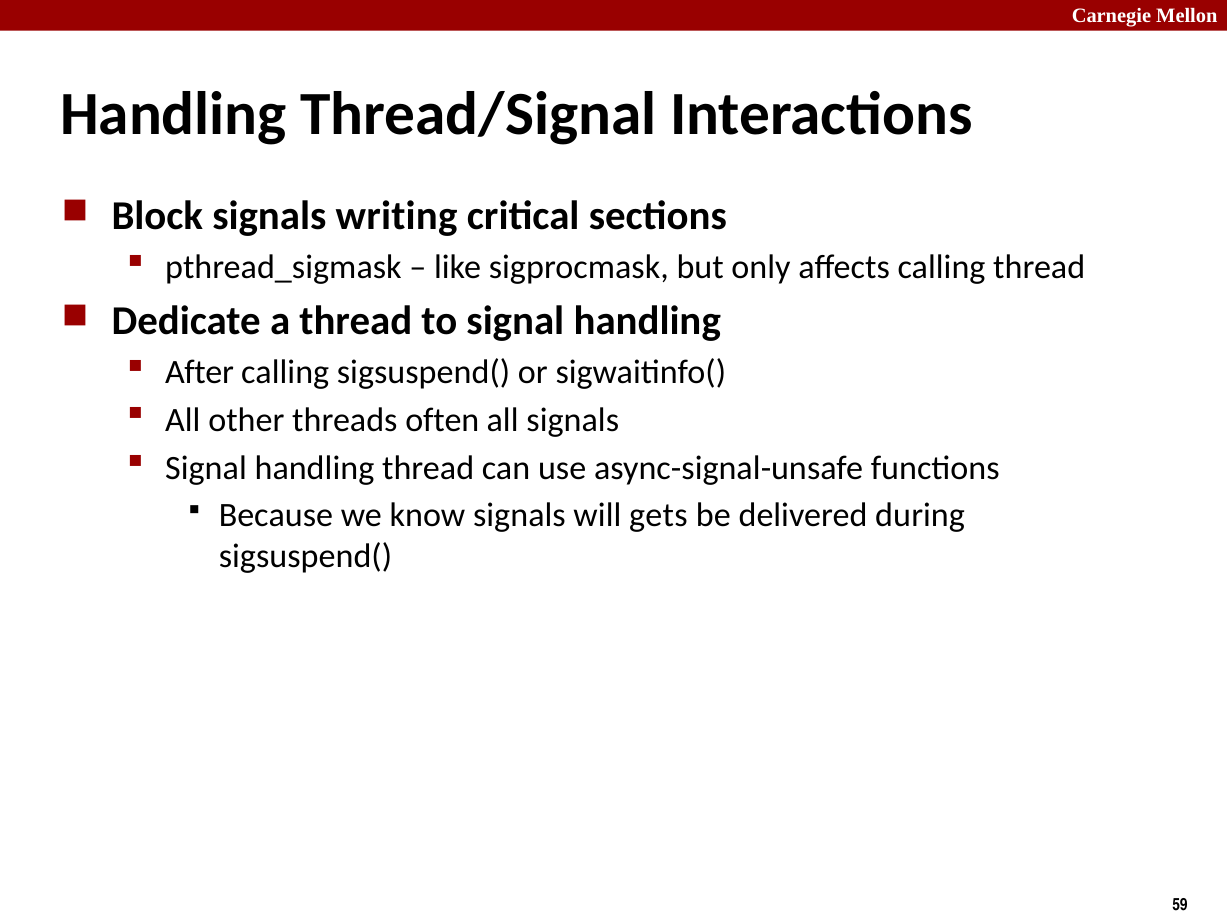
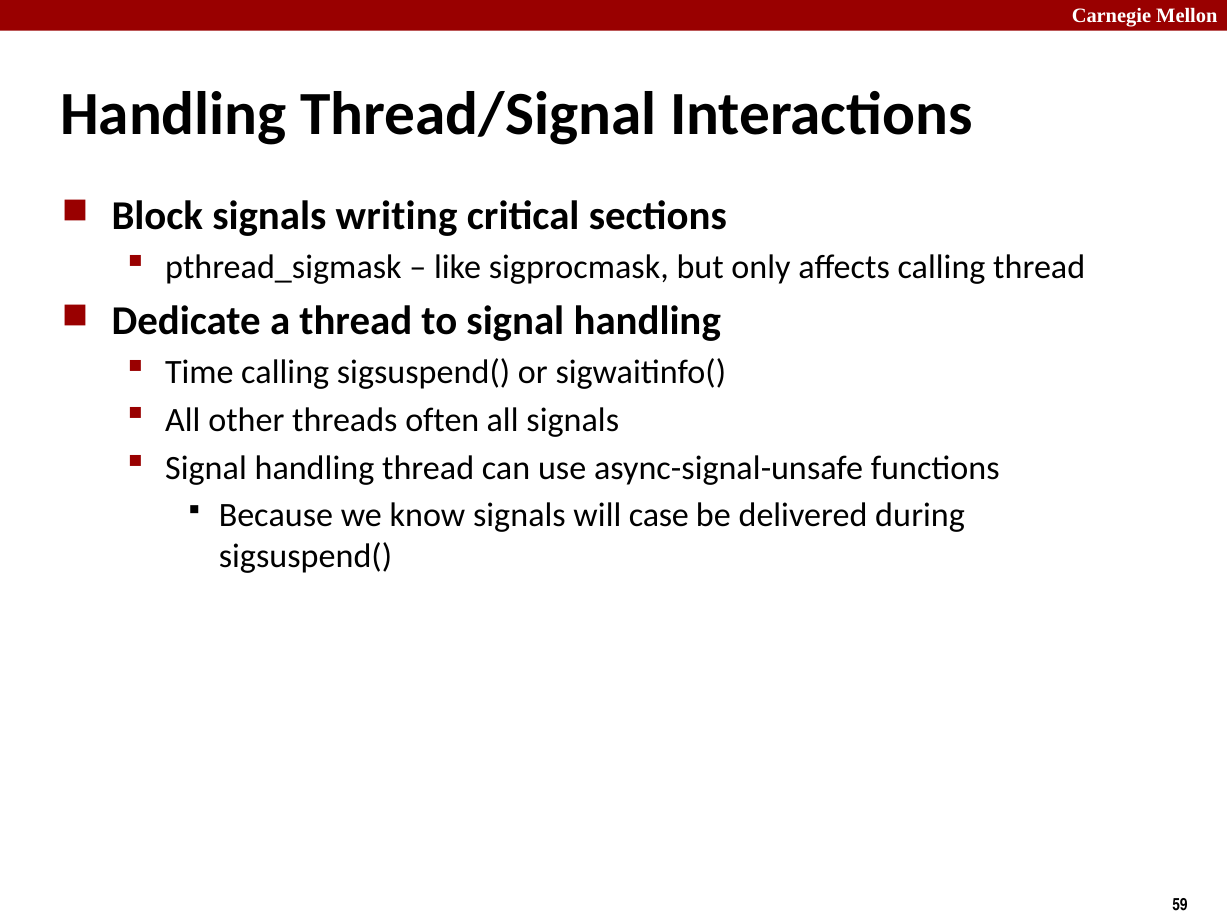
After: After -> Time
gets: gets -> case
